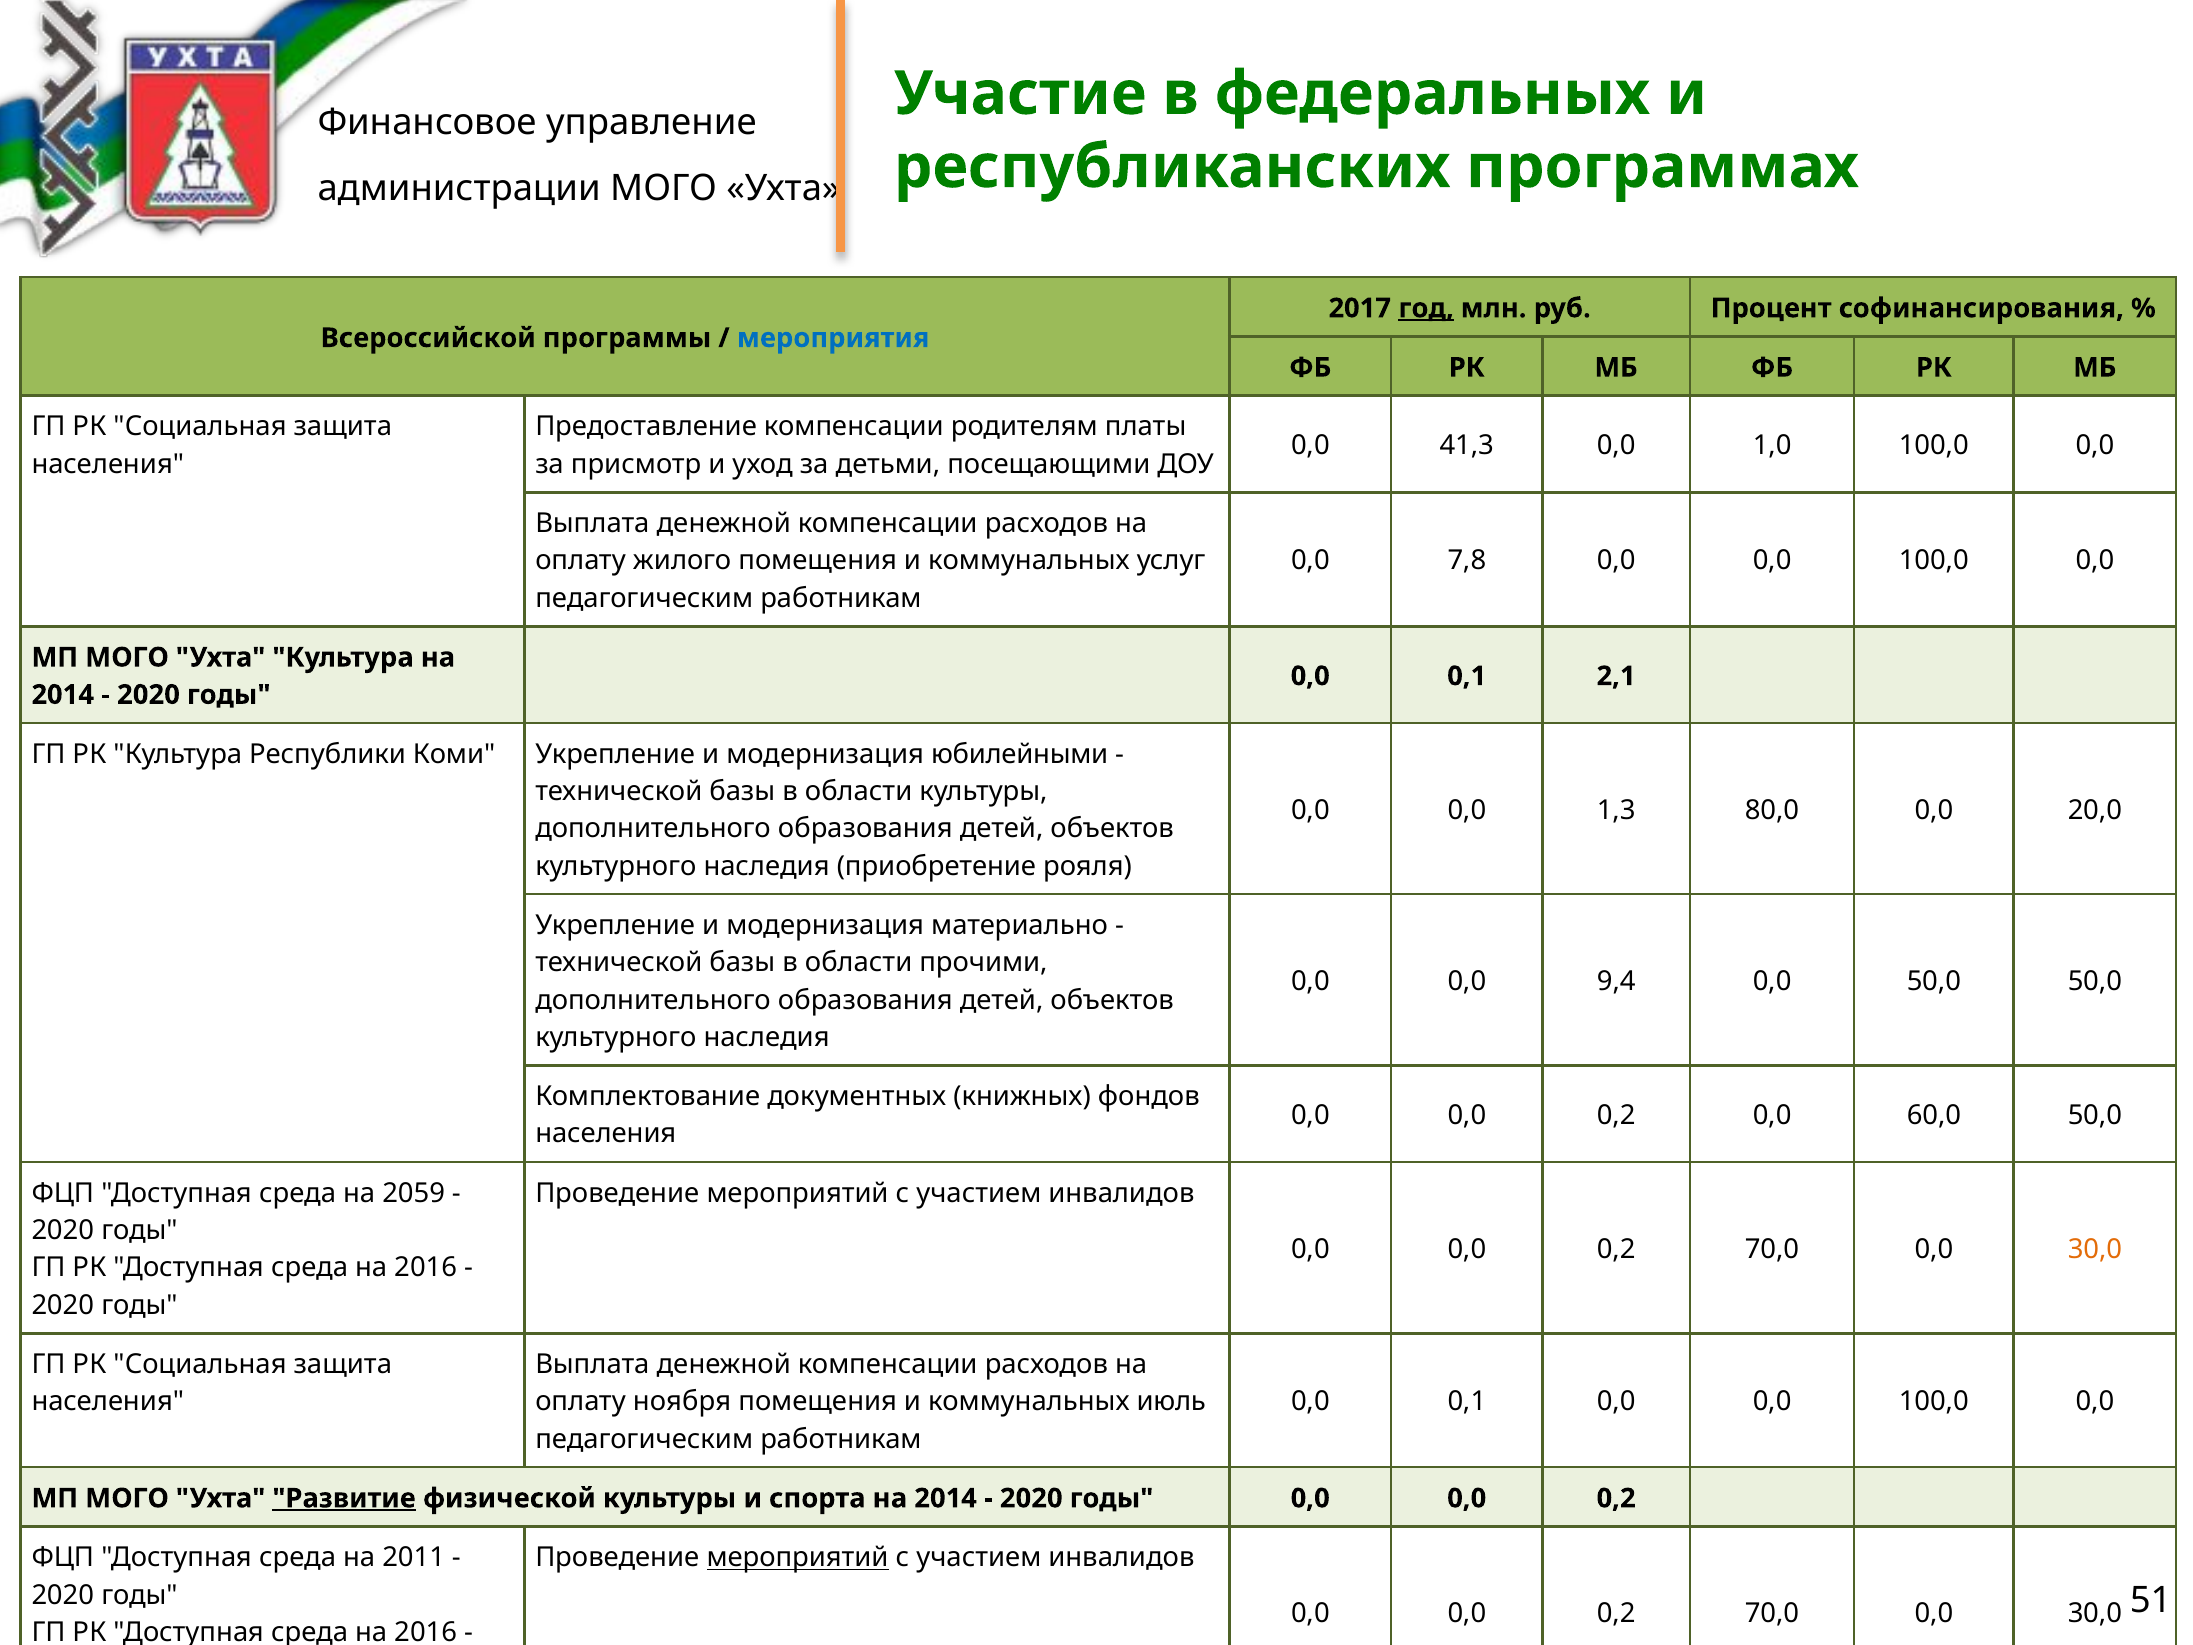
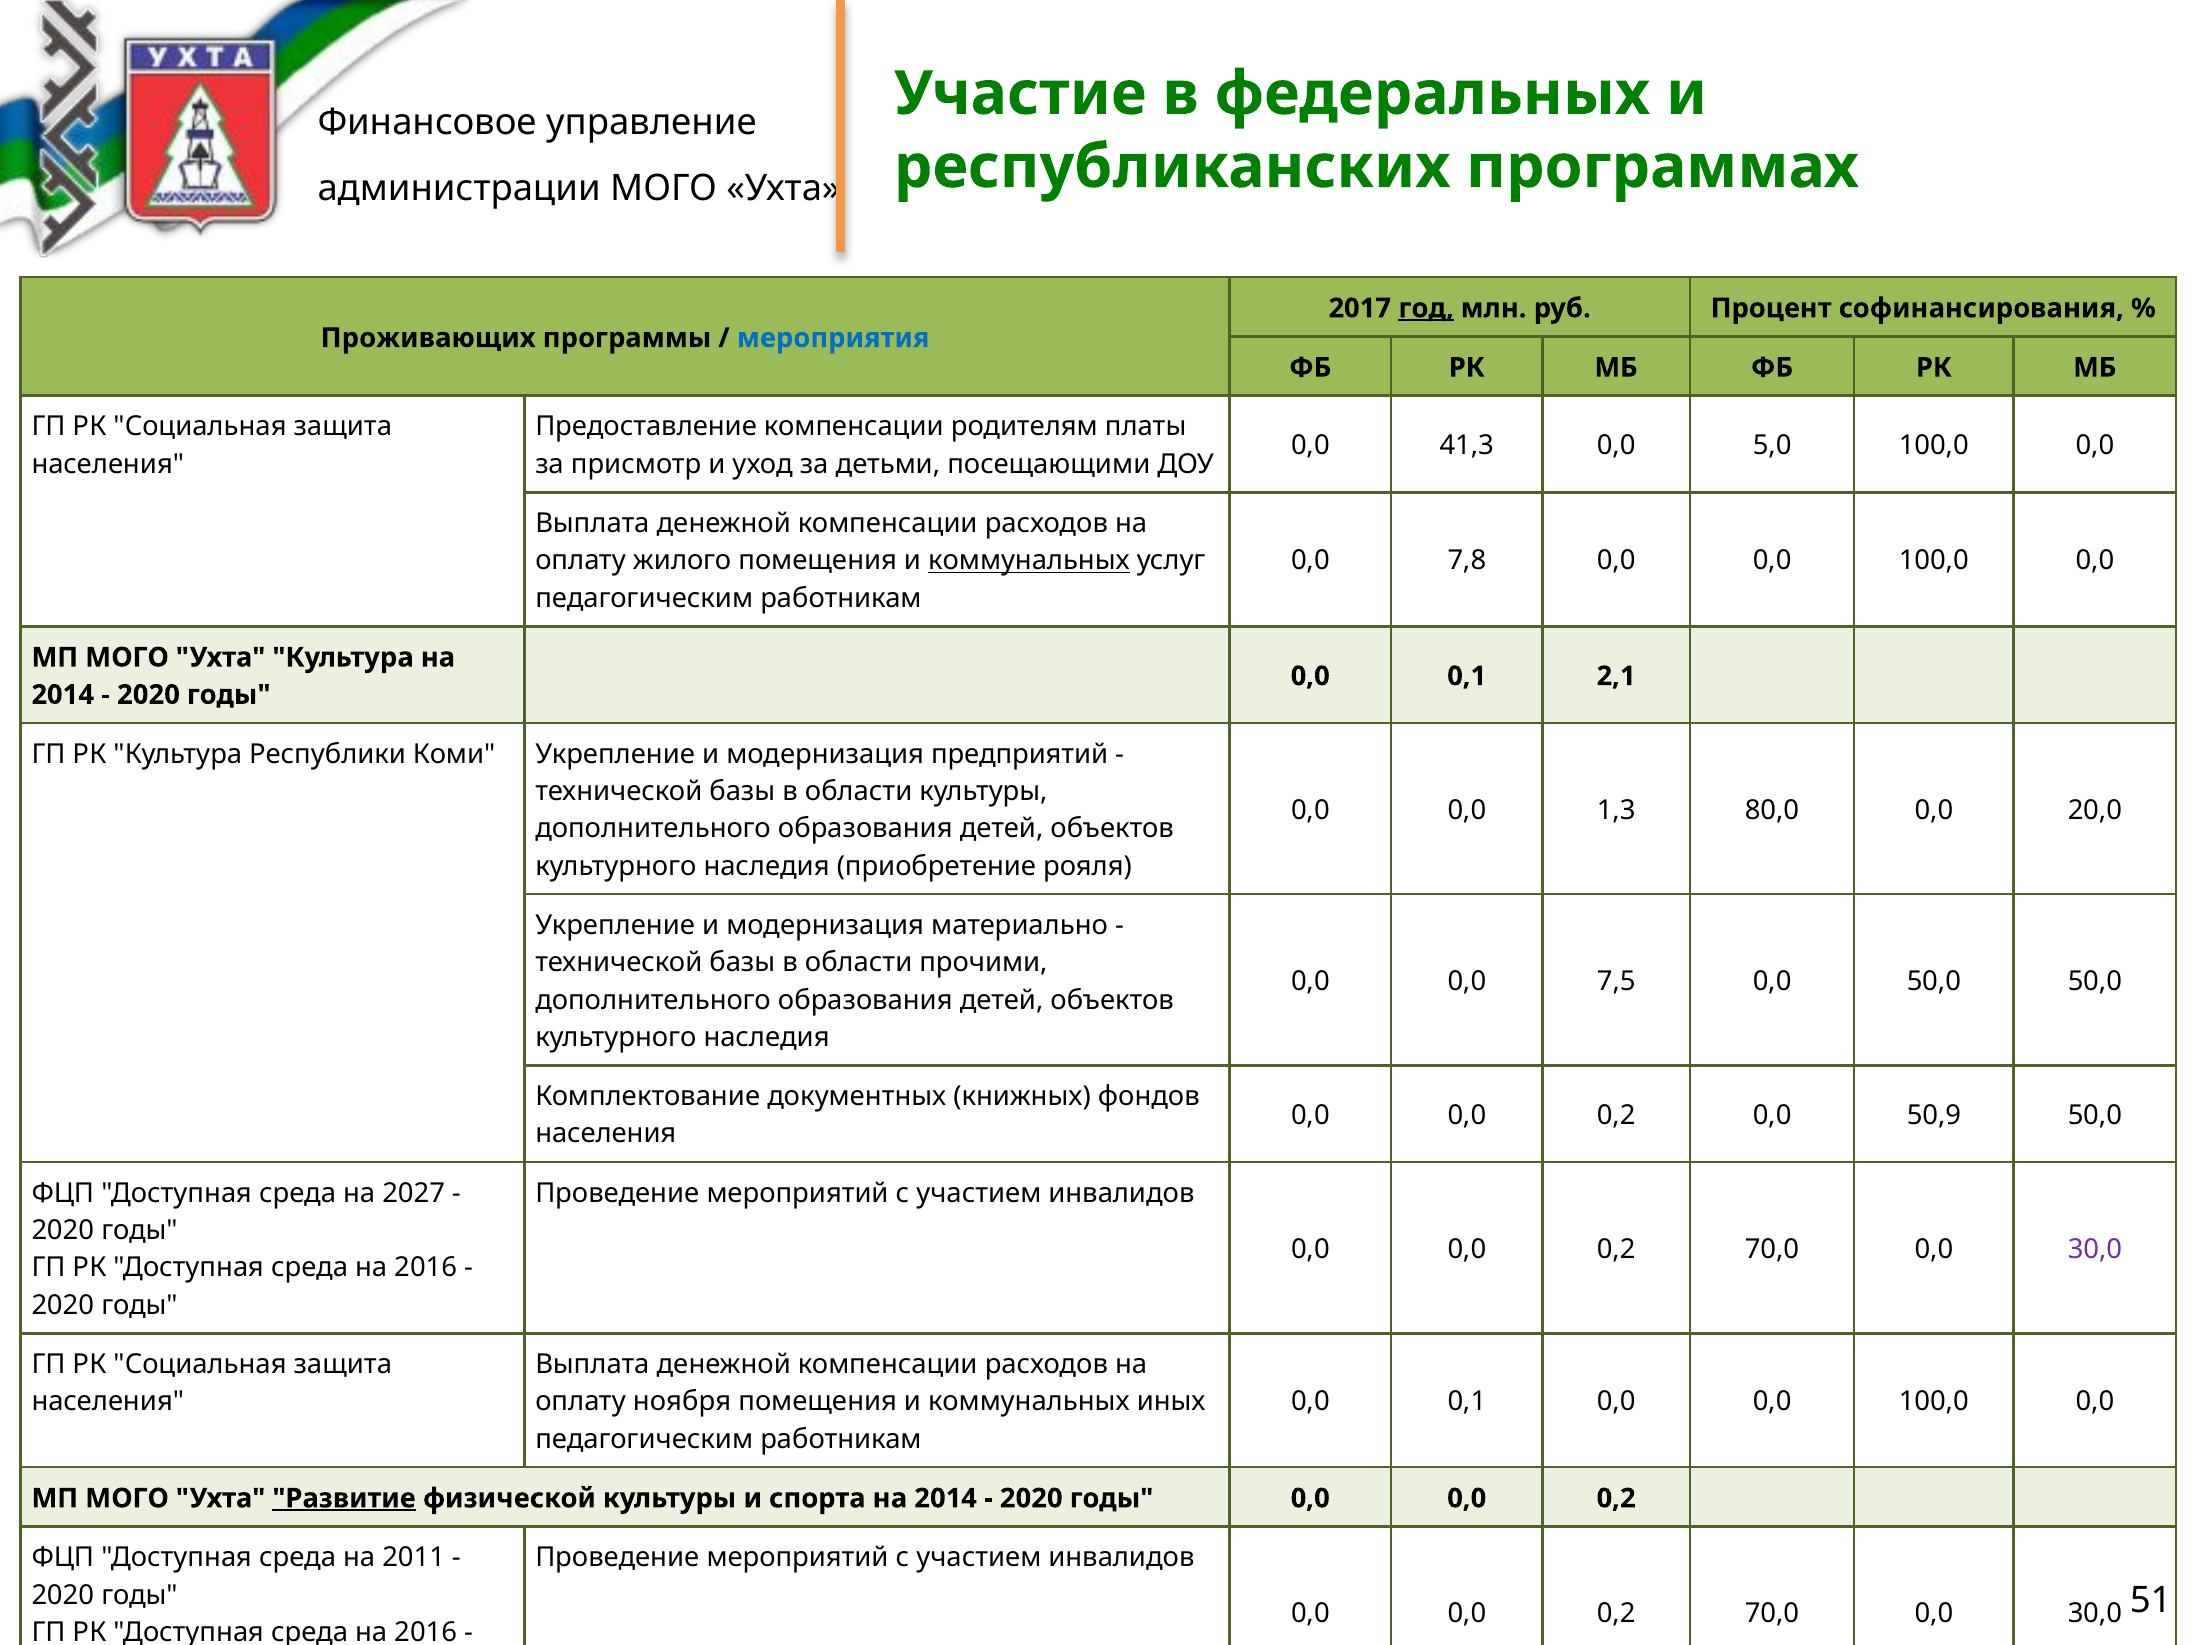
Всероссийской: Всероссийской -> Проживающих
1,0: 1,0 -> 5,0
коммунальных at (1029, 561) underline: none -> present
юбилейными: юбилейными -> предприятий
9,4: 9,4 -> 7,5
60,0: 60,0 -> 50,9
2059: 2059 -> 2027
30,0 at (2095, 1249) colour: orange -> purple
июль: июль -> иных
мероприятий at (798, 1557) underline: present -> none
